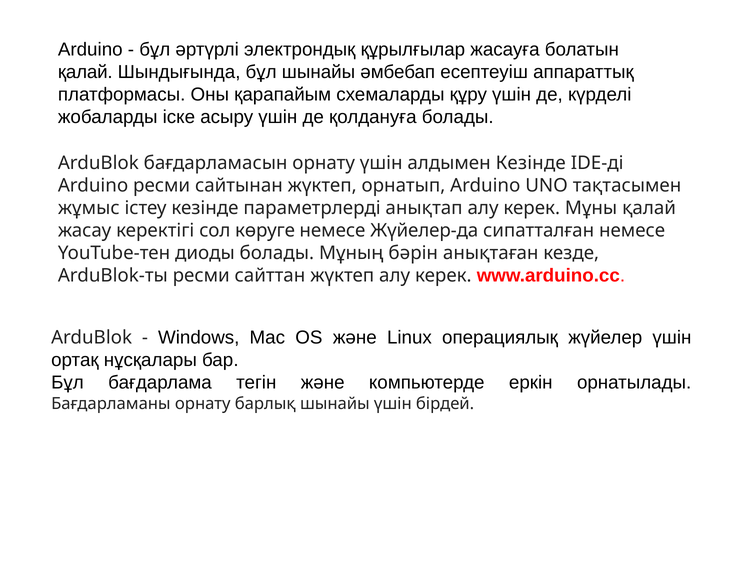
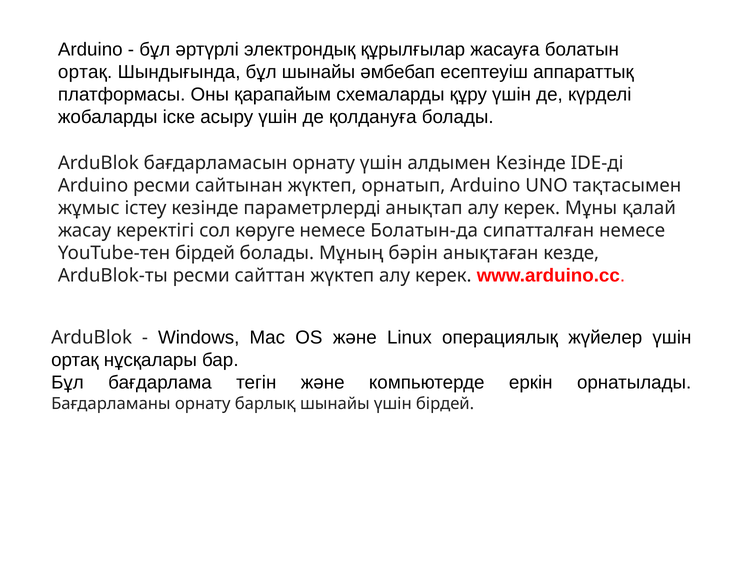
қалай at (85, 72): қалай -> ортақ
Жүйелер-да: Жүйелер-да -> Болатын-да
YouTube-тен диоды: диоды -> бірдей
